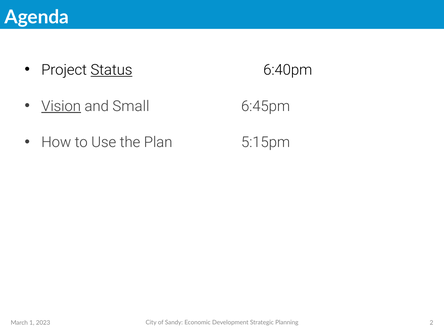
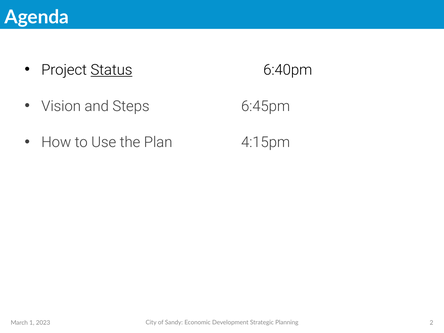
Vision underline: present -> none
Small: Small -> Steps
5:15pm: 5:15pm -> 4:15pm
